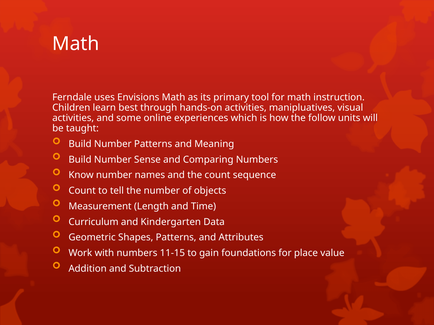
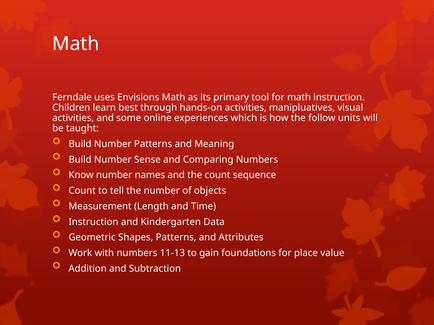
Curriculum at (94, 222): Curriculum -> Instruction
11-15: 11-15 -> 11-13
